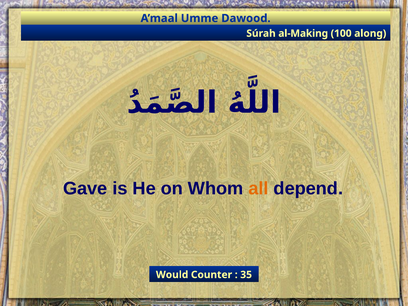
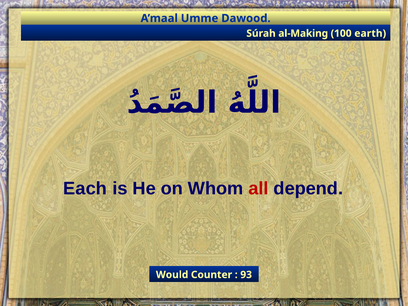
along: along -> earth
Gave: Gave -> Each
all colour: orange -> red
35: 35 -> 93
